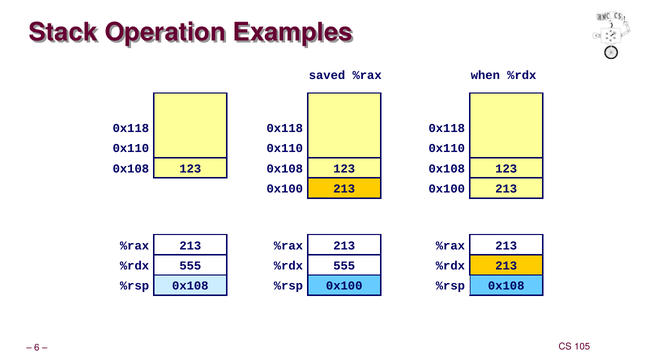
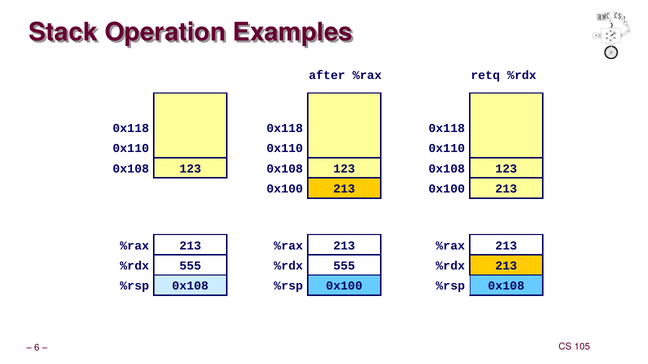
saved: saved -> after
when: when -> retq
